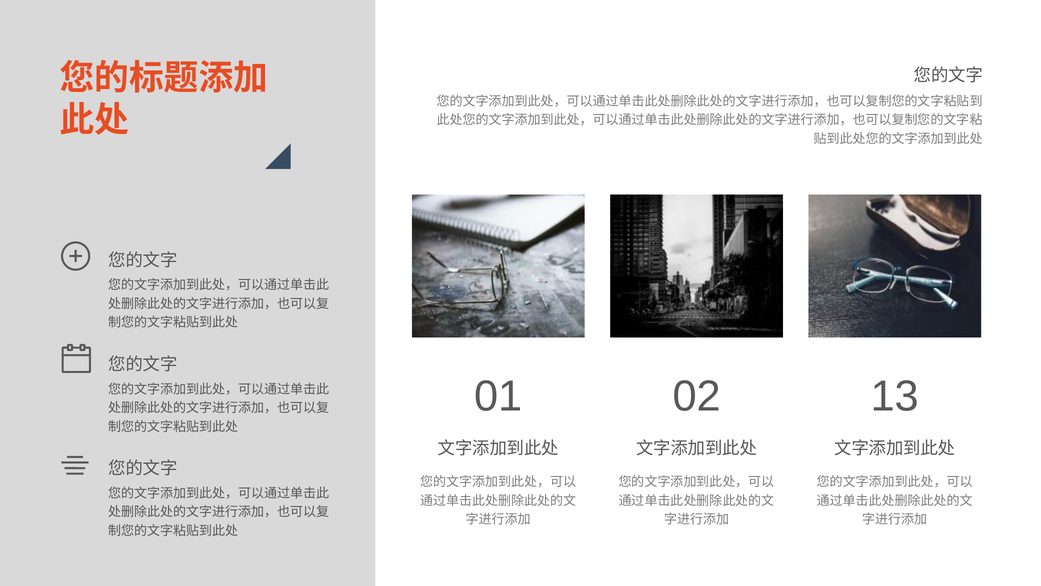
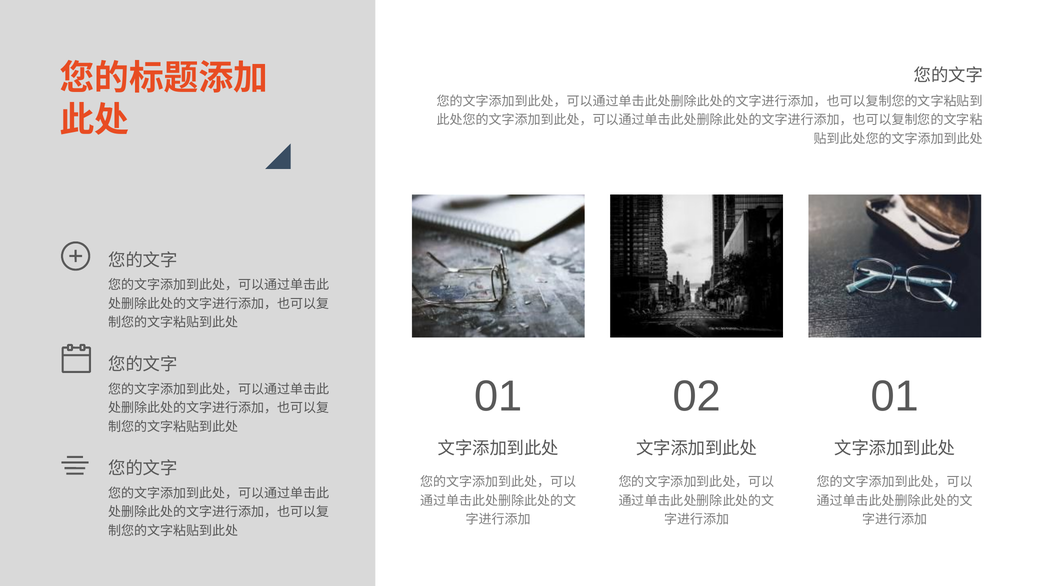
02 13: 13 -> 01
